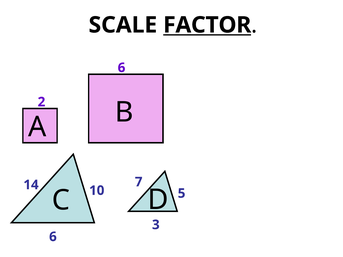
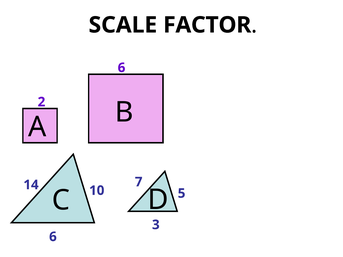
FACTOR underline: present -> none
